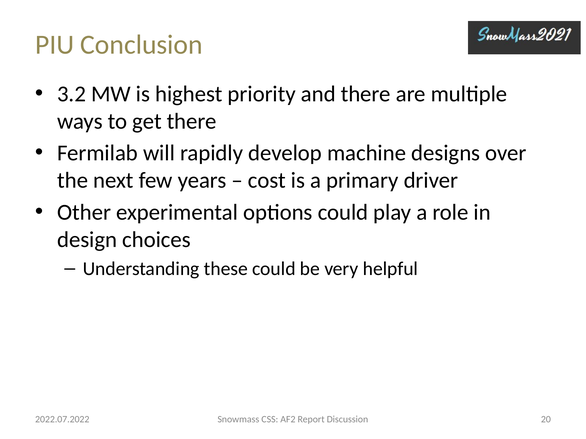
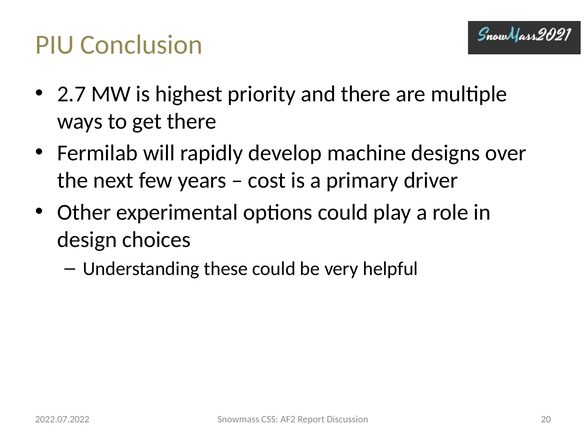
3.2: 3.2 -> 2.7
